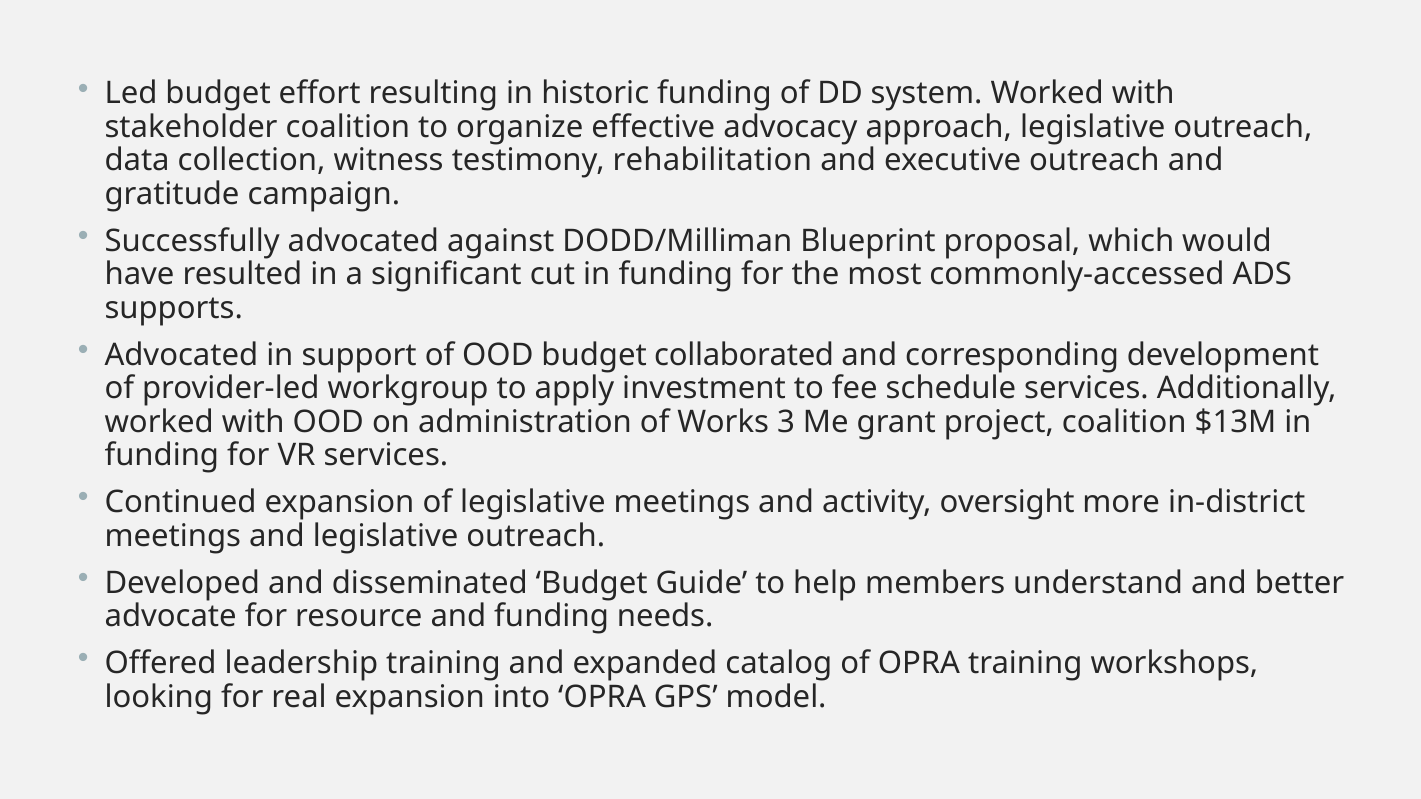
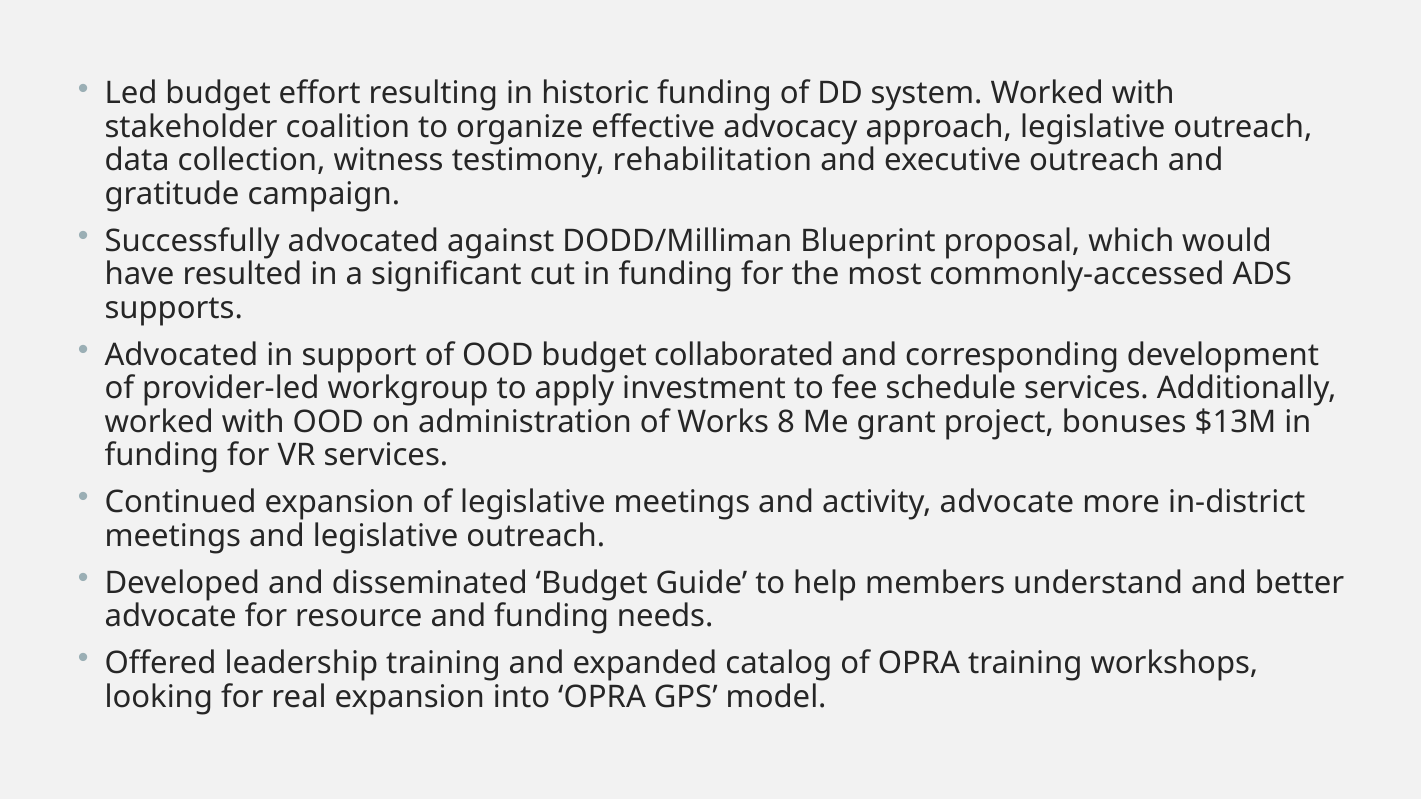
3: 3 -> 8
project coalition: coalition -> bonuses
activity oversight: oversight -> advocate
